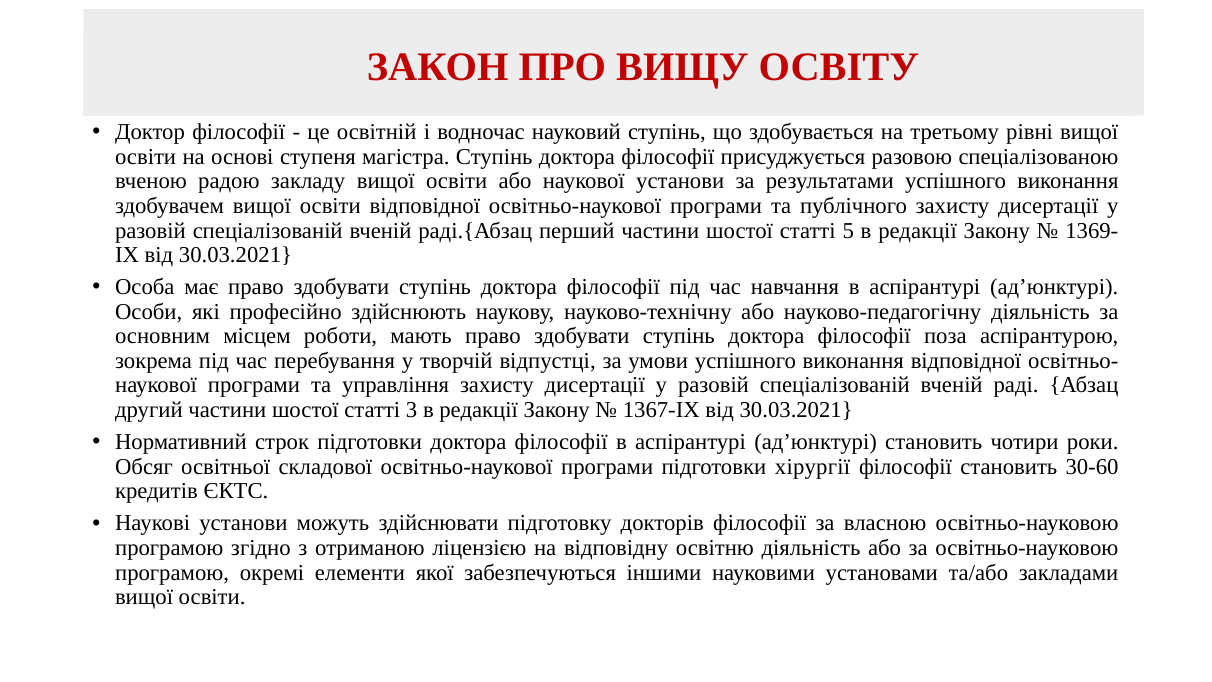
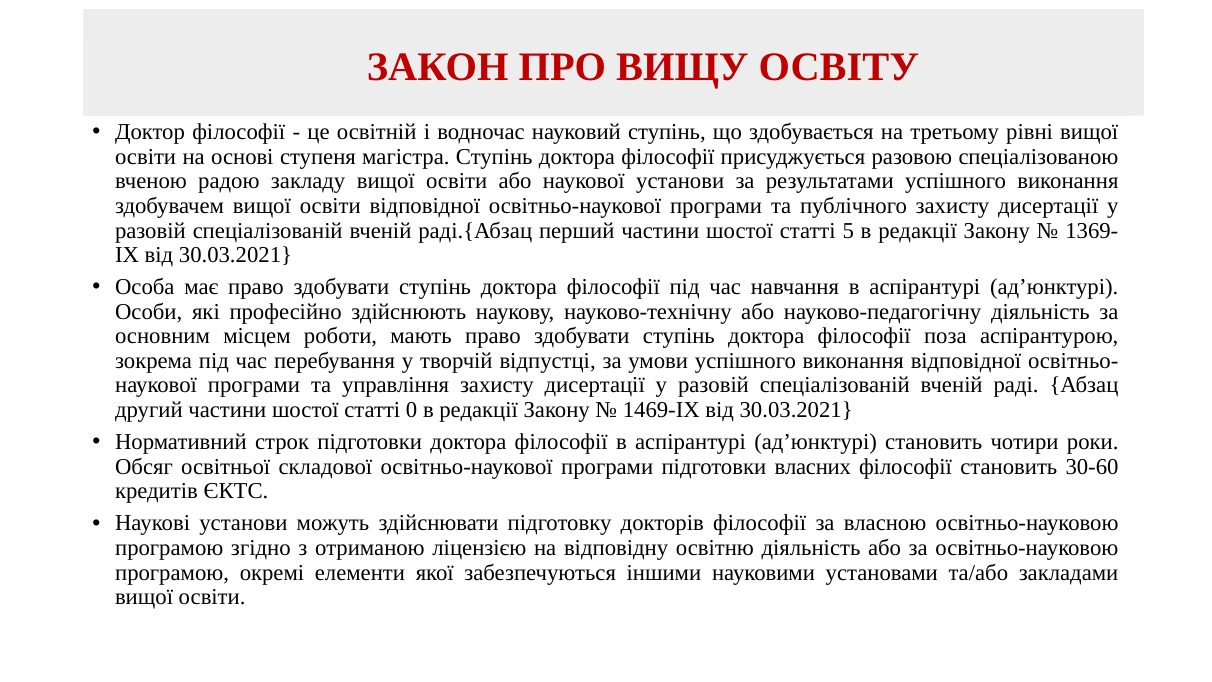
3: 3 -> 0
1367-IX: 1367-IX -> 1469-IX
хірургії: хірургії -> власних
